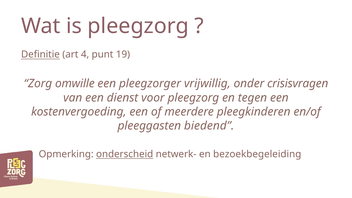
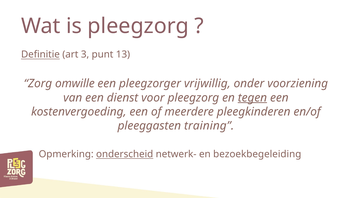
4: 4 -> 3
19: 19 -> 13
crisisvragen: crisisvragen -> voorziening
tegen underline: none -> present
biedend: biedend -> training
